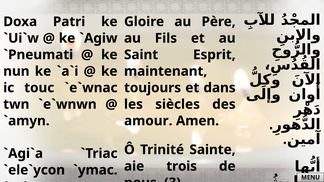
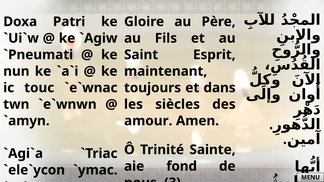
trois: trois -> fond
